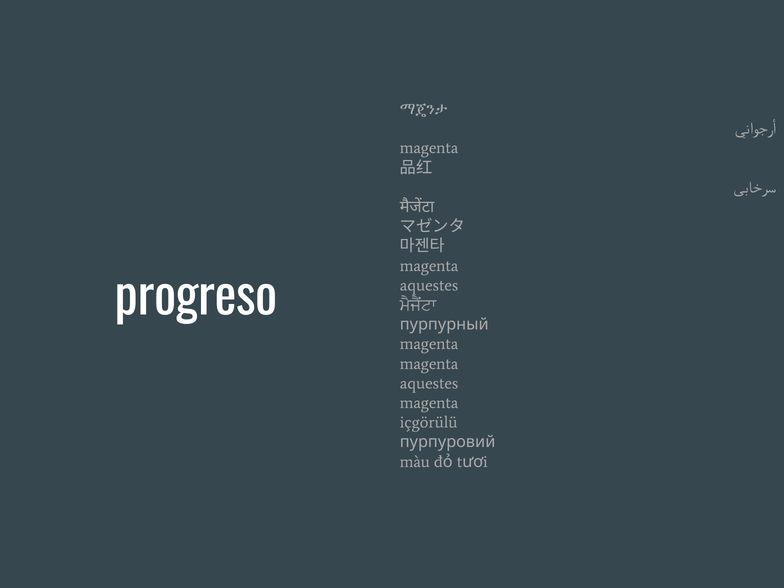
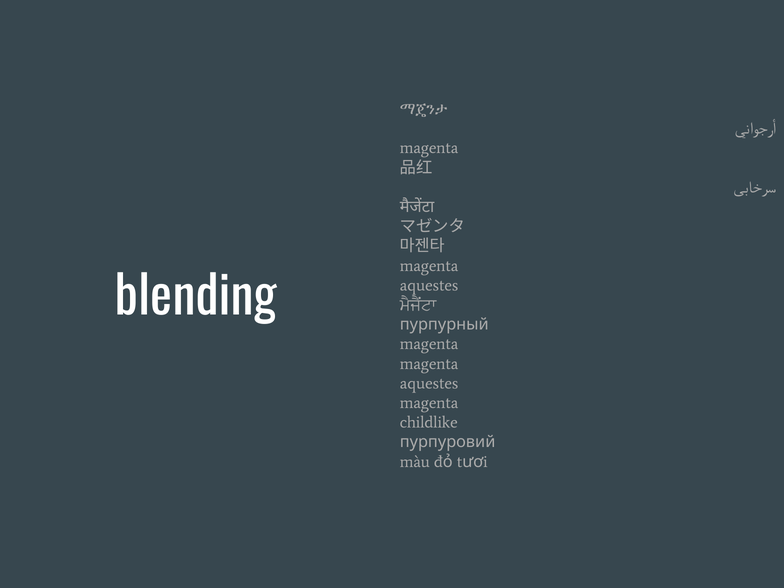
progreso: progreso -> blending
içgörülü: içgörülü -> childlike
